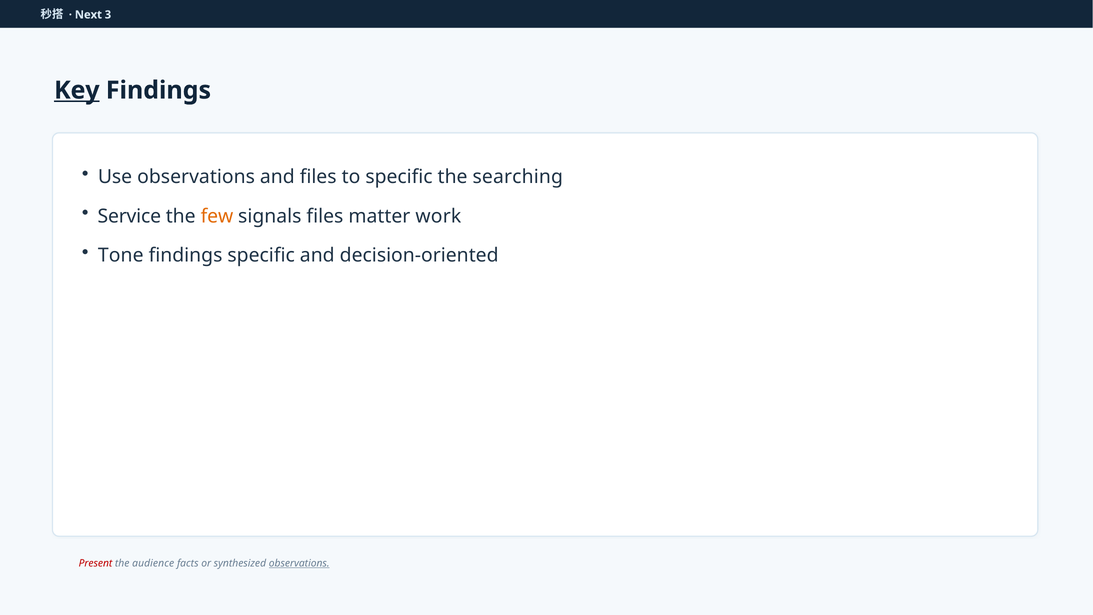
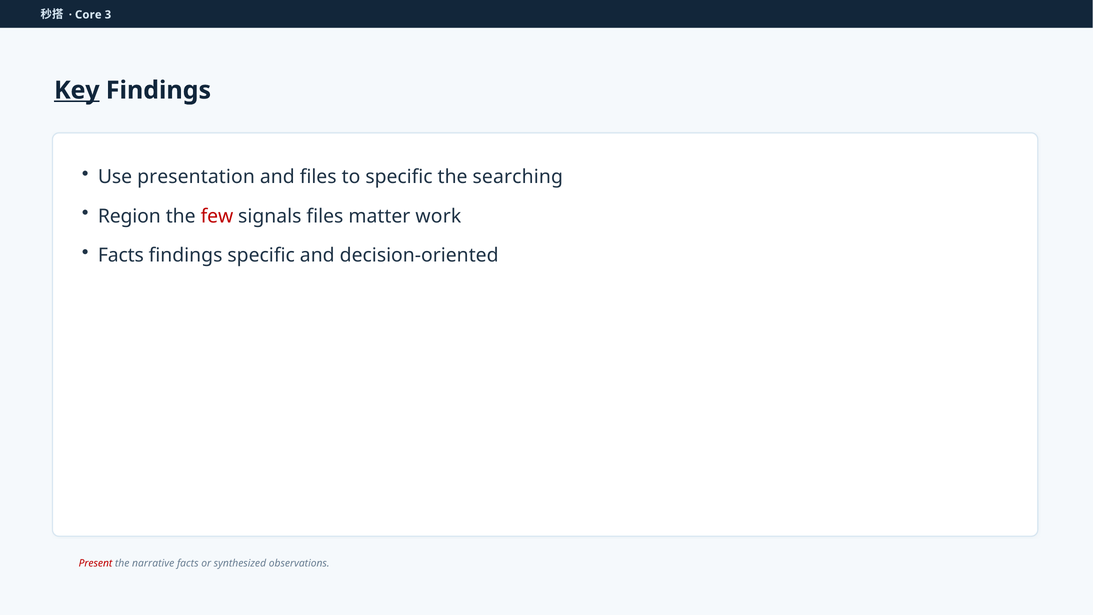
Next: Next -> Core
Use observations: observations -> presentation
Service: Service -> Region
few colour: orange -> red
Tone at (121, 255): Tone -> Facts
audience: audience -> narrative
observations at (299, 563) underline: present -> none
